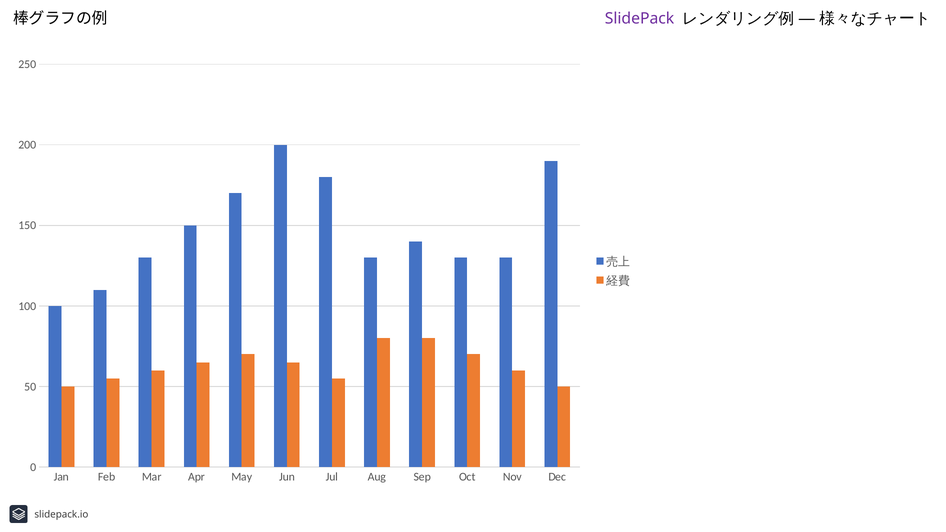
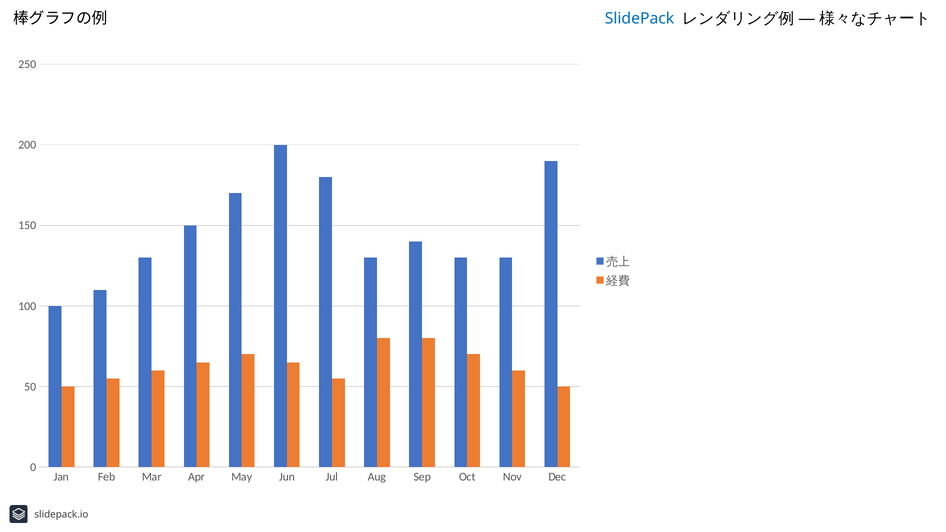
SlidePack colour: purple -> blue
